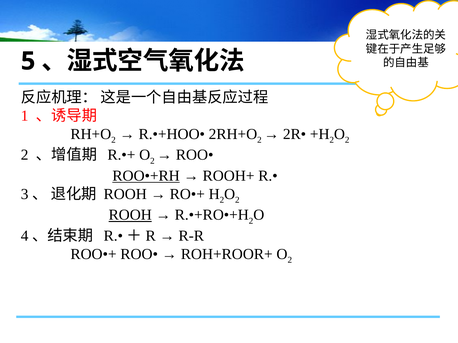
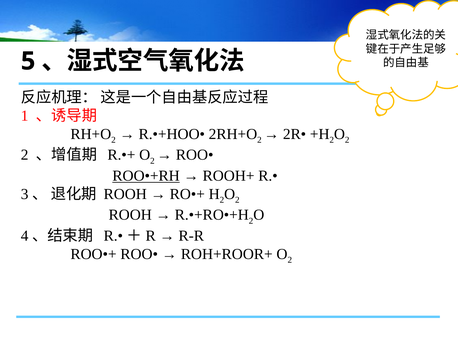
ROOH at (130, 215) underline: present -> none
